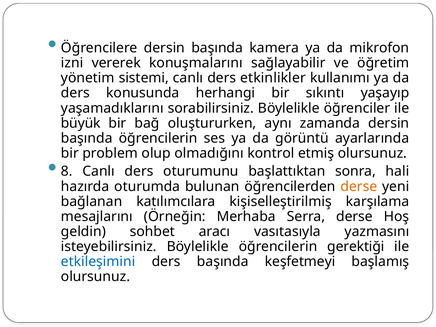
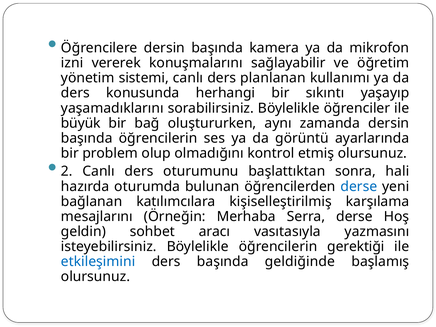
etkinlikler: etkinlikler -> planlanan
8: 8 -> 2
derse at (359, 186) colour: orange -> blue
keşfetmeyi: keşfetmeyi -> geldiğinde
